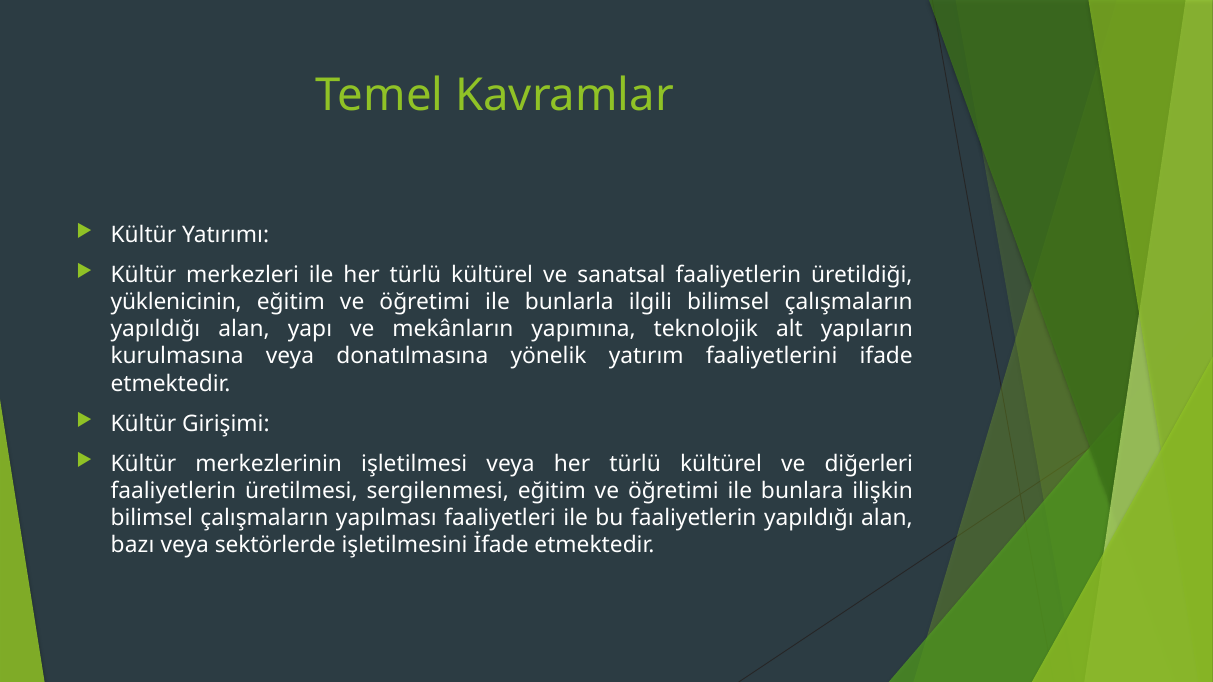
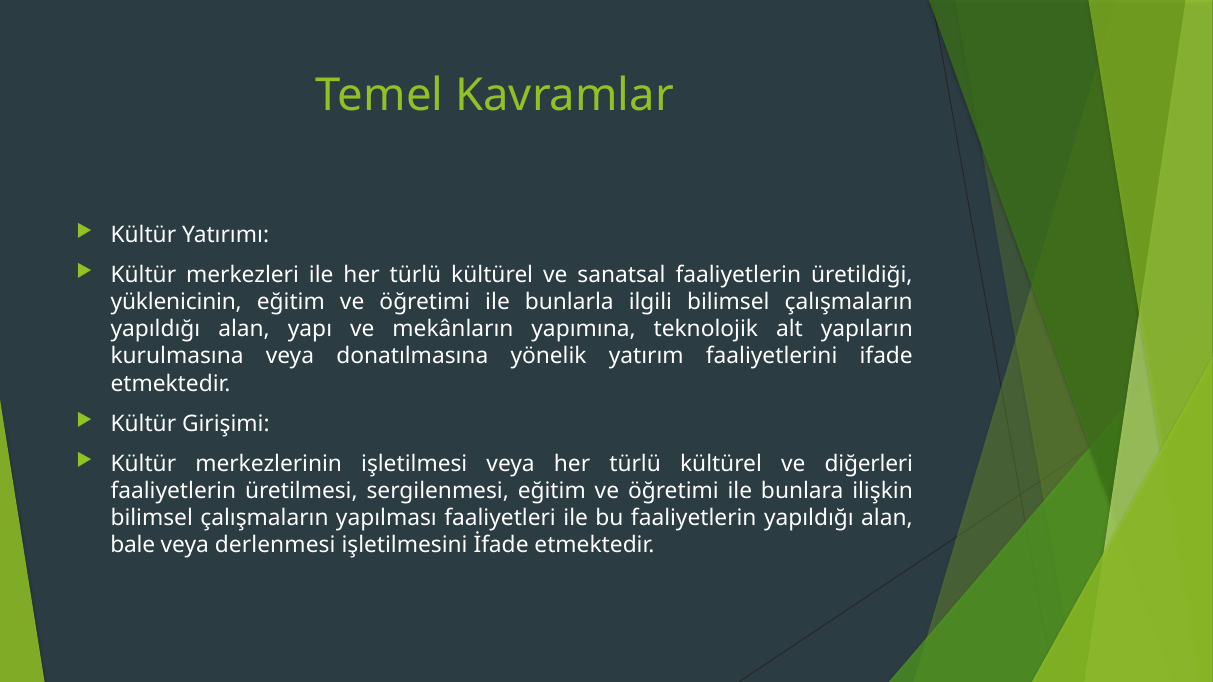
bazı: bazı -> bale
sektörlerde: sektörlerde -> derlenmesi
